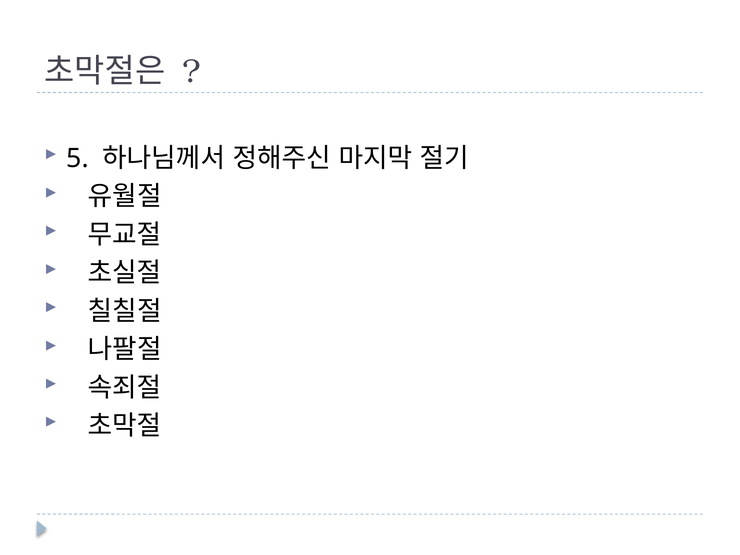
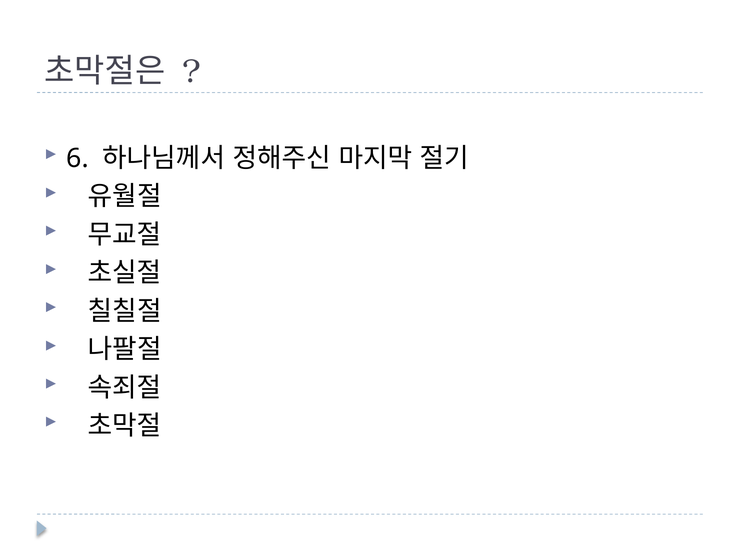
5: 5 -> 6
